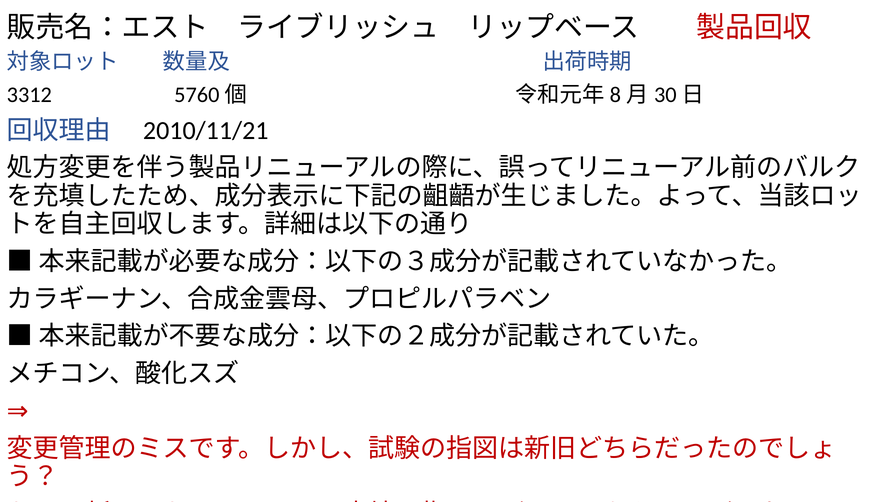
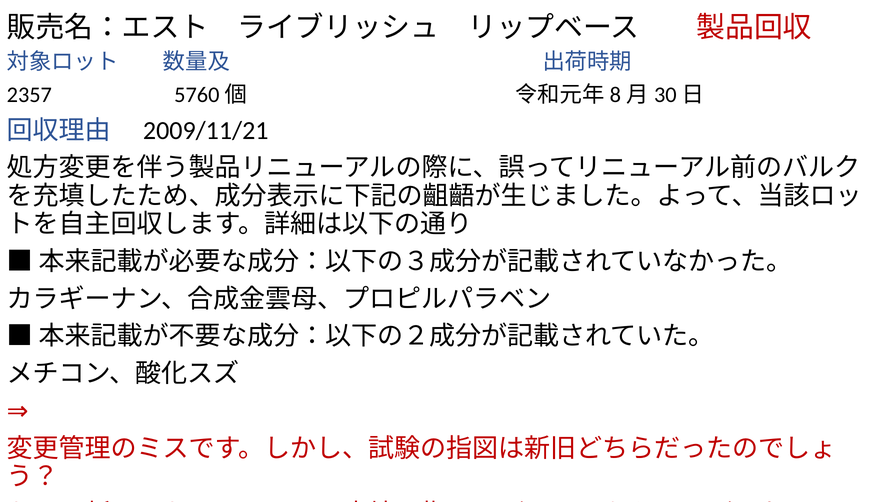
3312: 3312 -> 2357
2010/11/21: 2010/11/21 -> 2009/11/21
